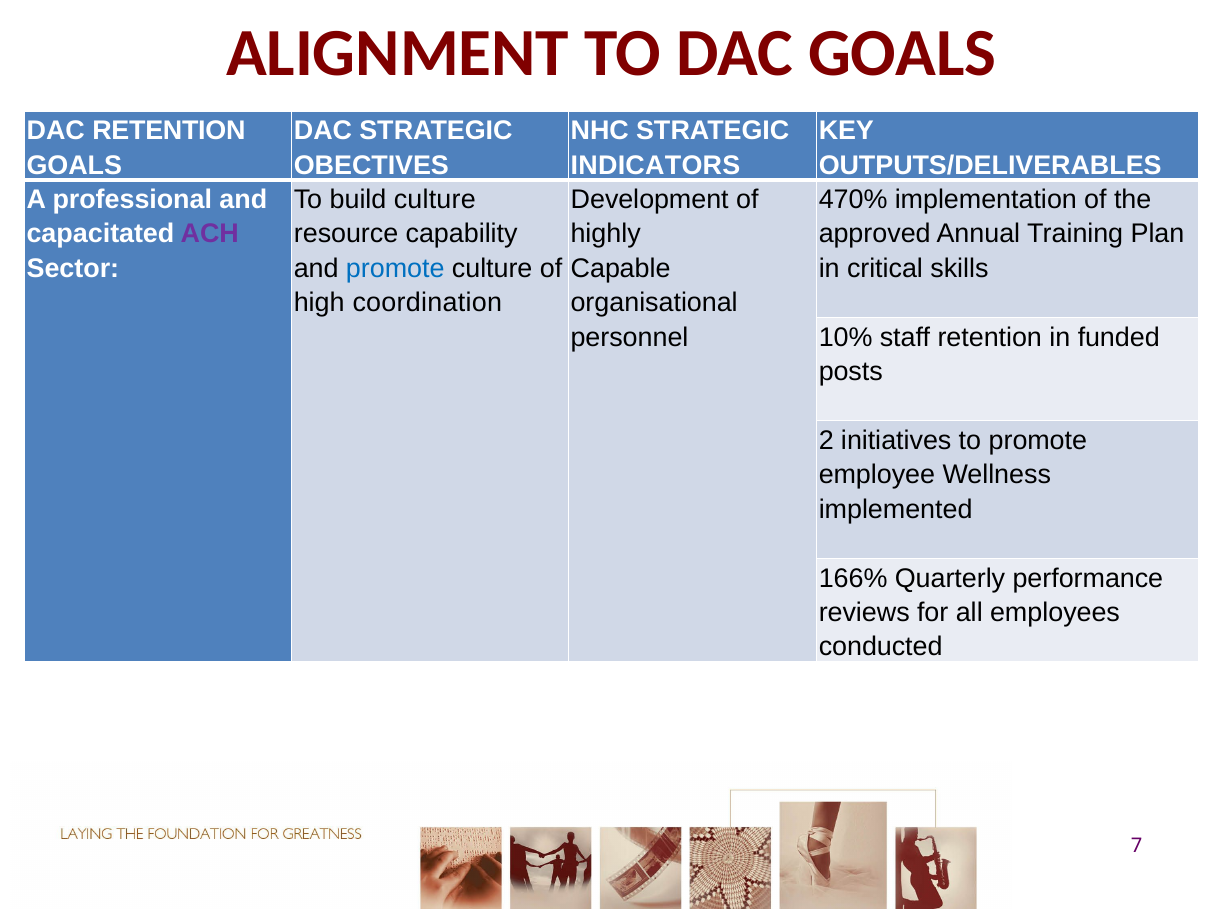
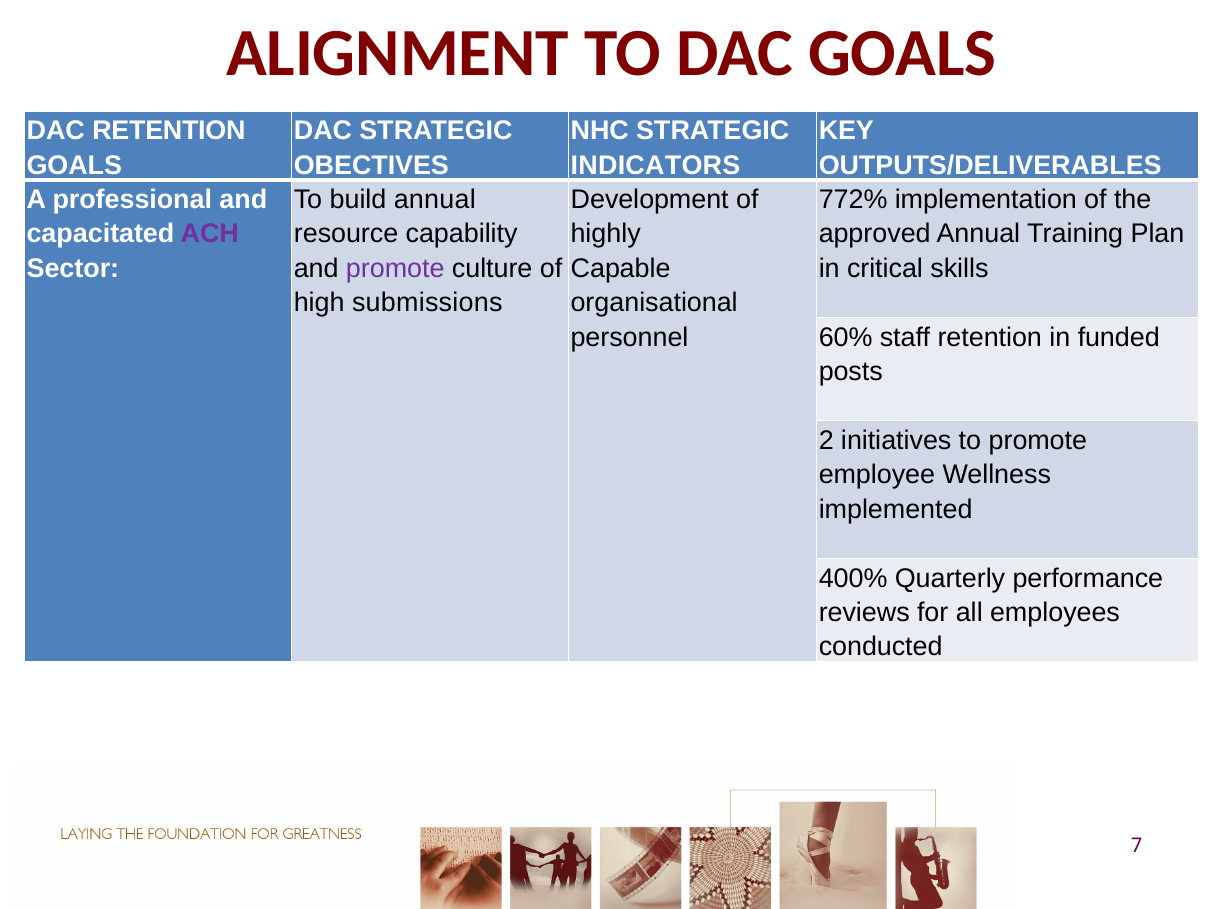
build culture: culture -> annual
470%: 470% -> 772%
promote at (395, 268) colour: blue -> purple
coordination: coordination -> submissions
10%: 10% -> 60%
166%: 166% -> 400%
